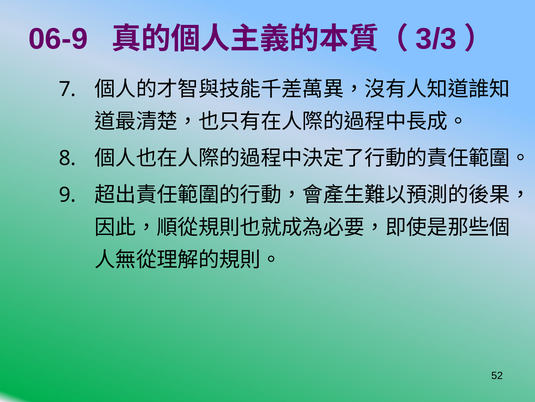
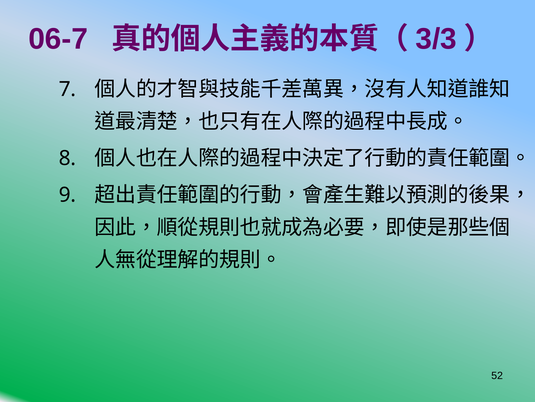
06-9: 06-9 -> 06-7
